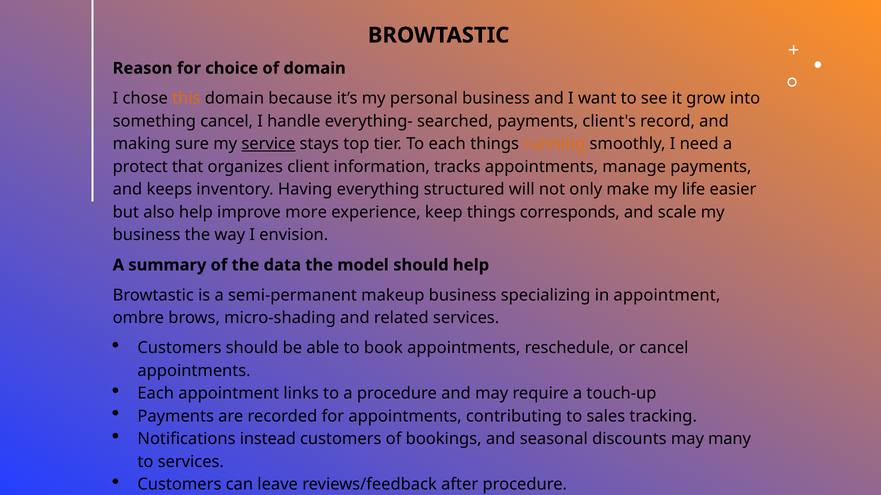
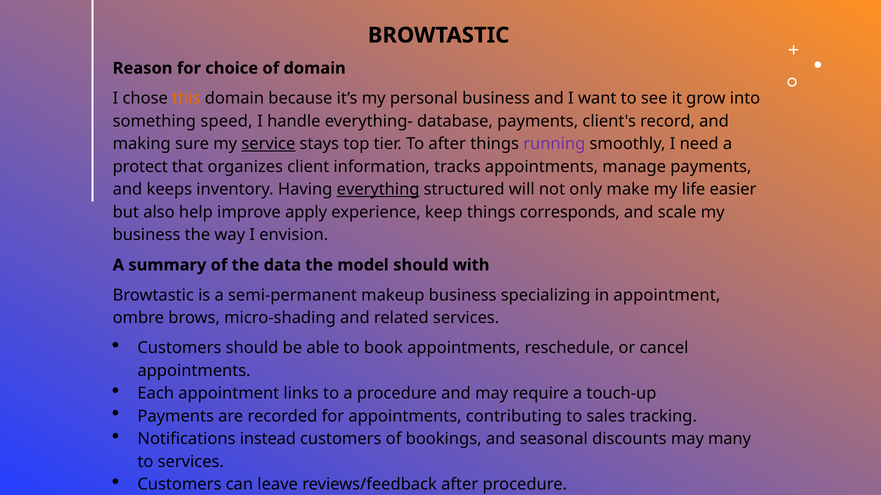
something cancel: cancel -> speed
searched: searched -> database
To each: each -> after
running colour: orange -> purple
everything underline: none -> present
more: more -> apply
should help: help -> with
